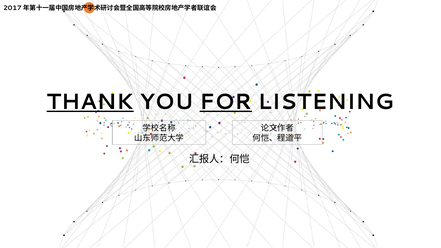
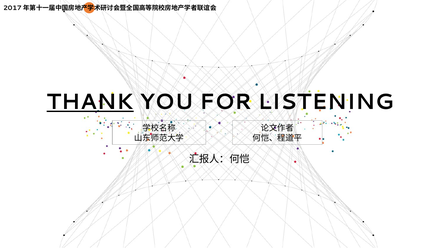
FOR underline: present -> none
